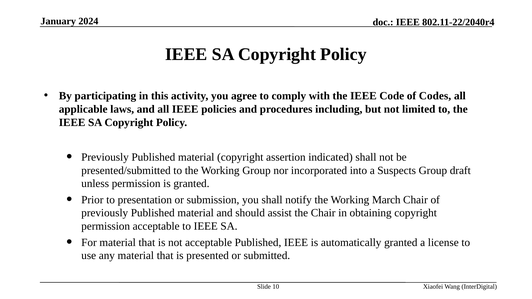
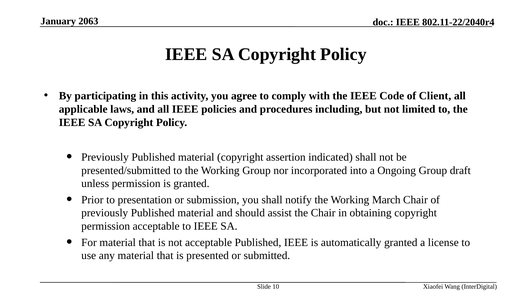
2024: 2024 -> 2063
Codes: Codes -> Client
Suspects: Suspects -> Ongoing
